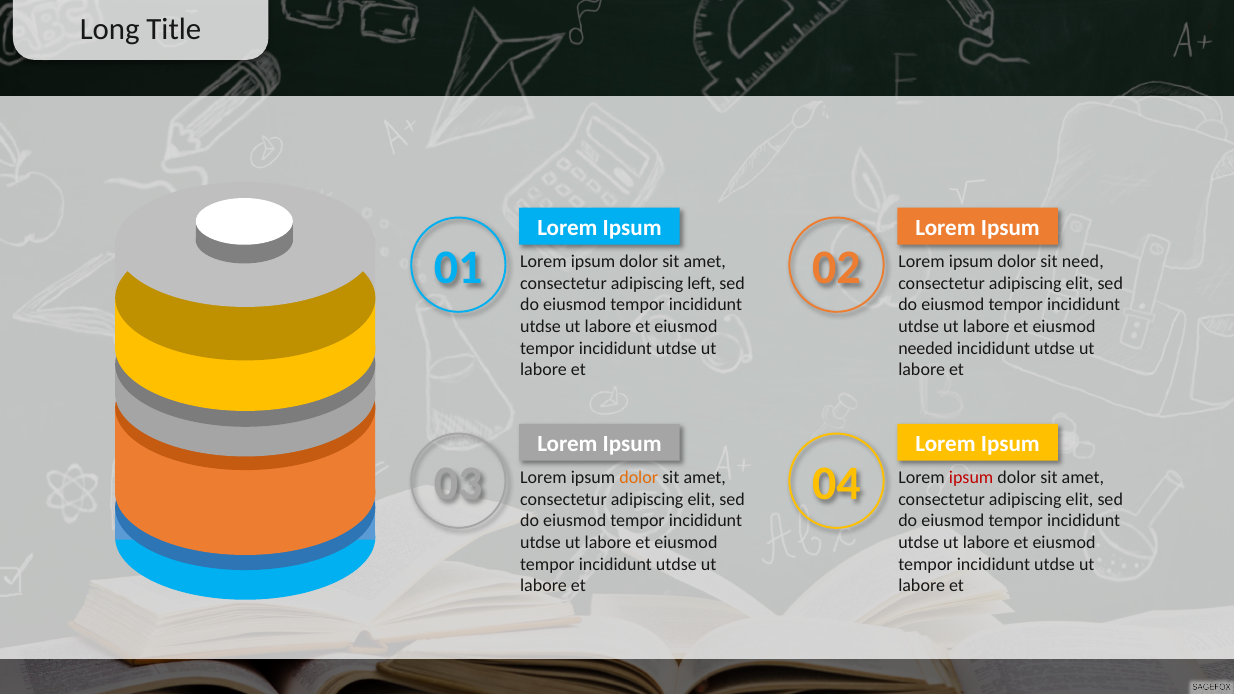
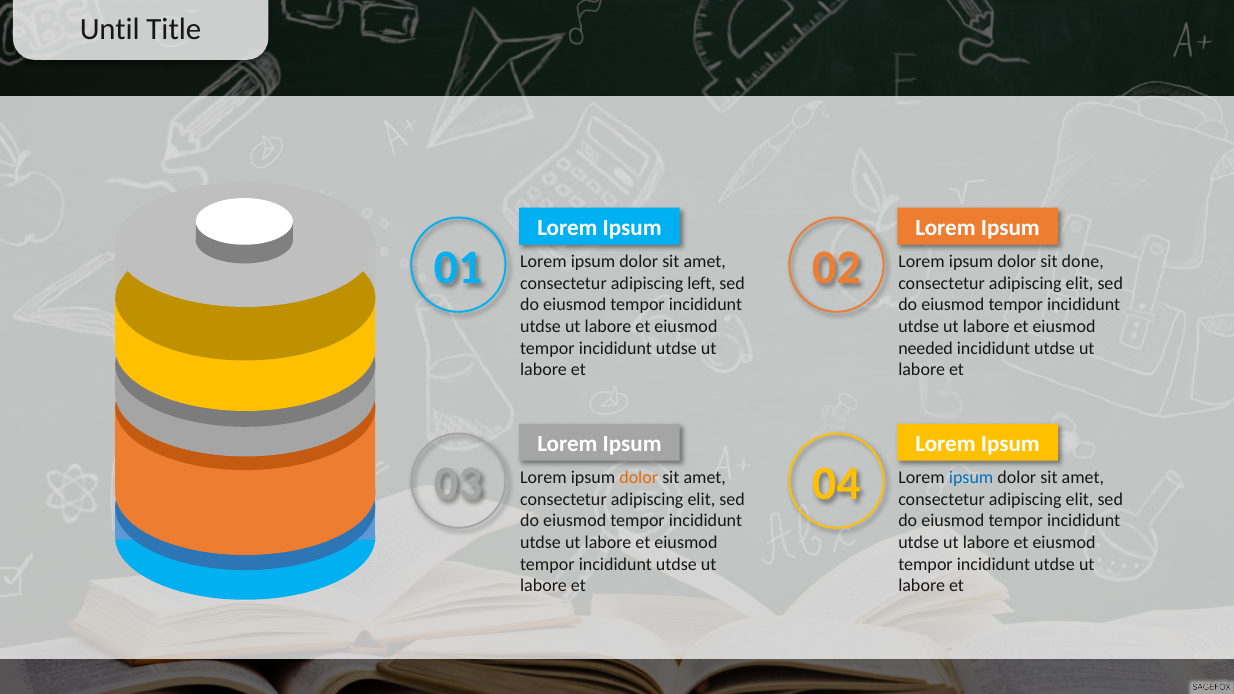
Long: Long -> Until
need: need -> done
ipsum at (971, 478) colour: red -> blue
